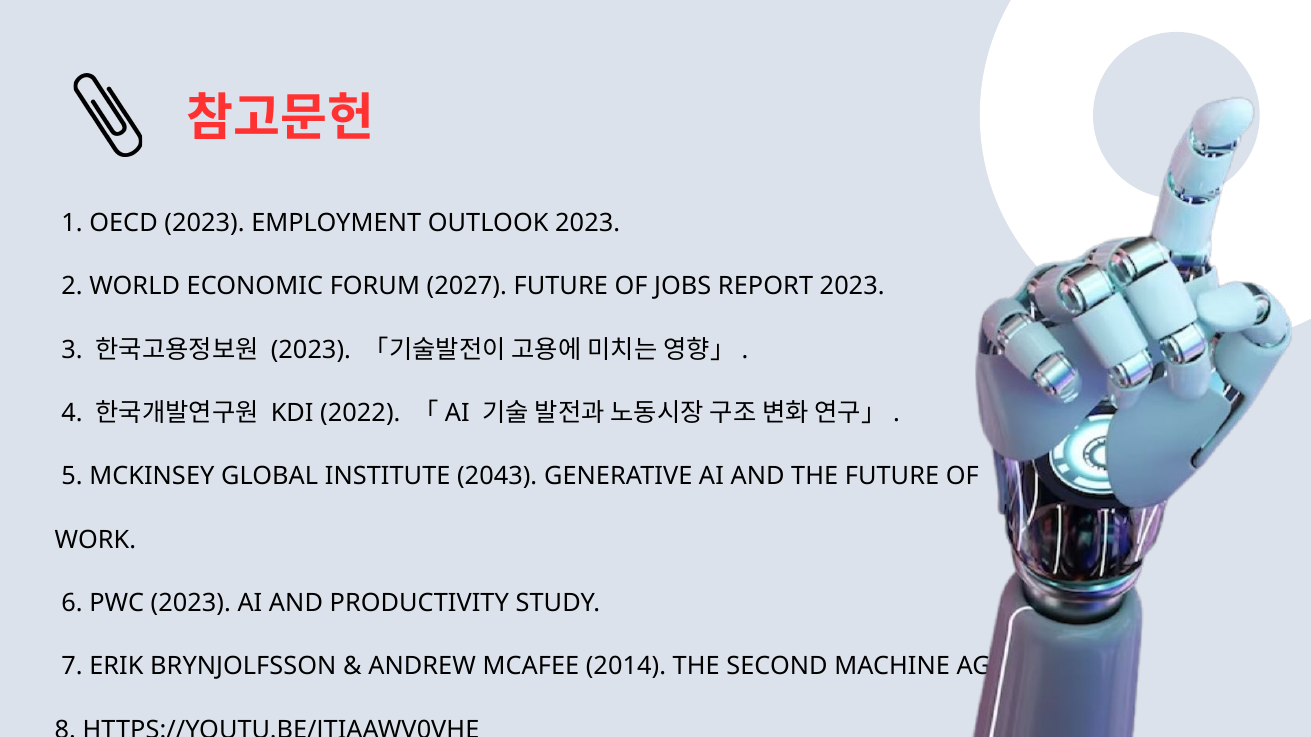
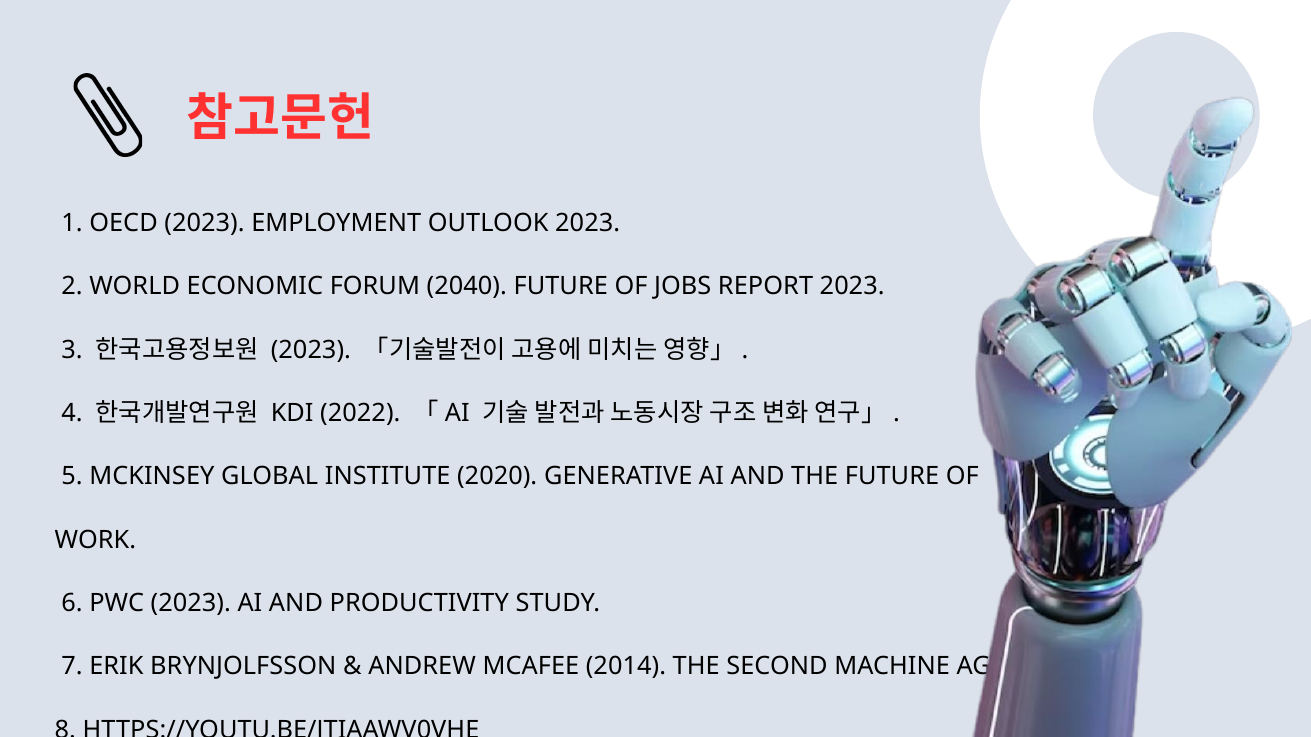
2027: 2027 -> 2040
2043: 2043 -> 2020
